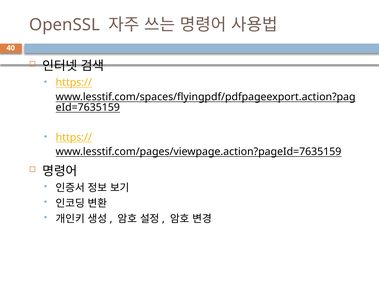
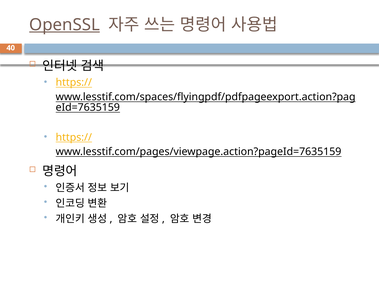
OpenSSL underline: none -> present
